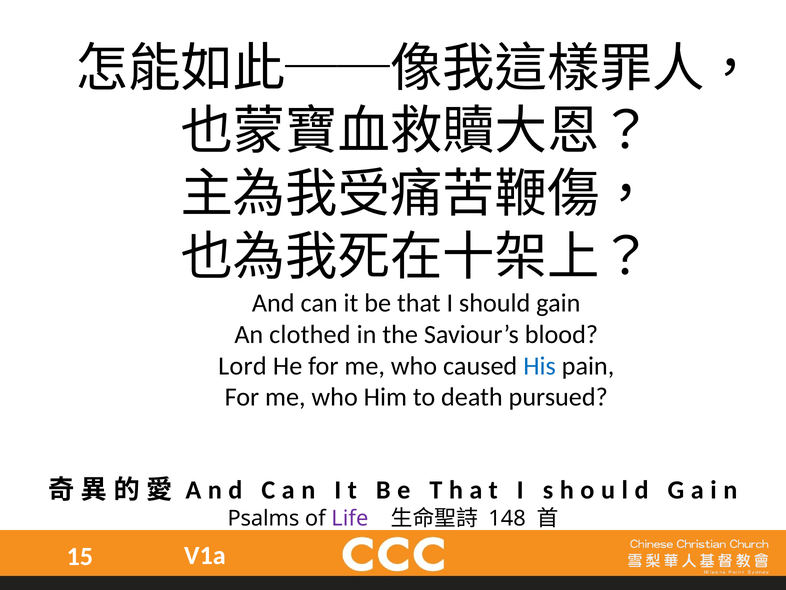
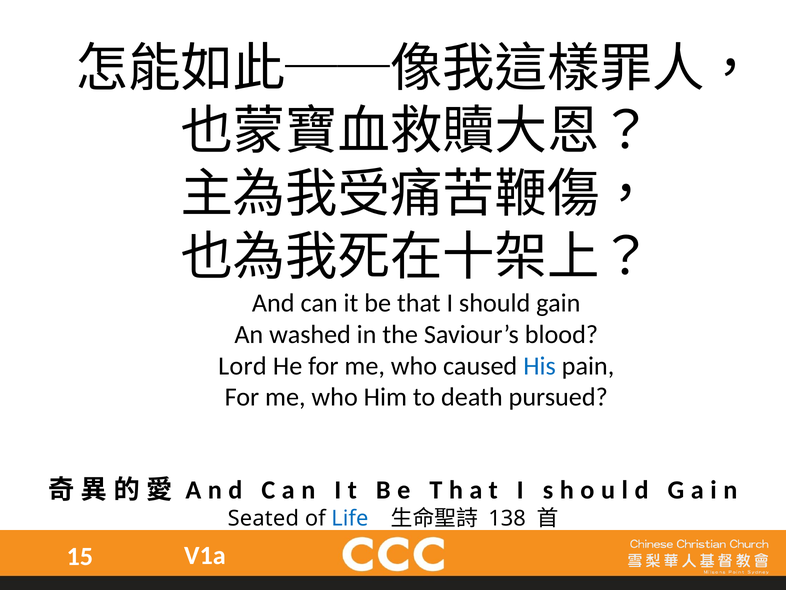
clothed: clothed -> washed
Psalms: Psalms -> Seated
Life colour: purple -> blue
148: 148 -> 138
